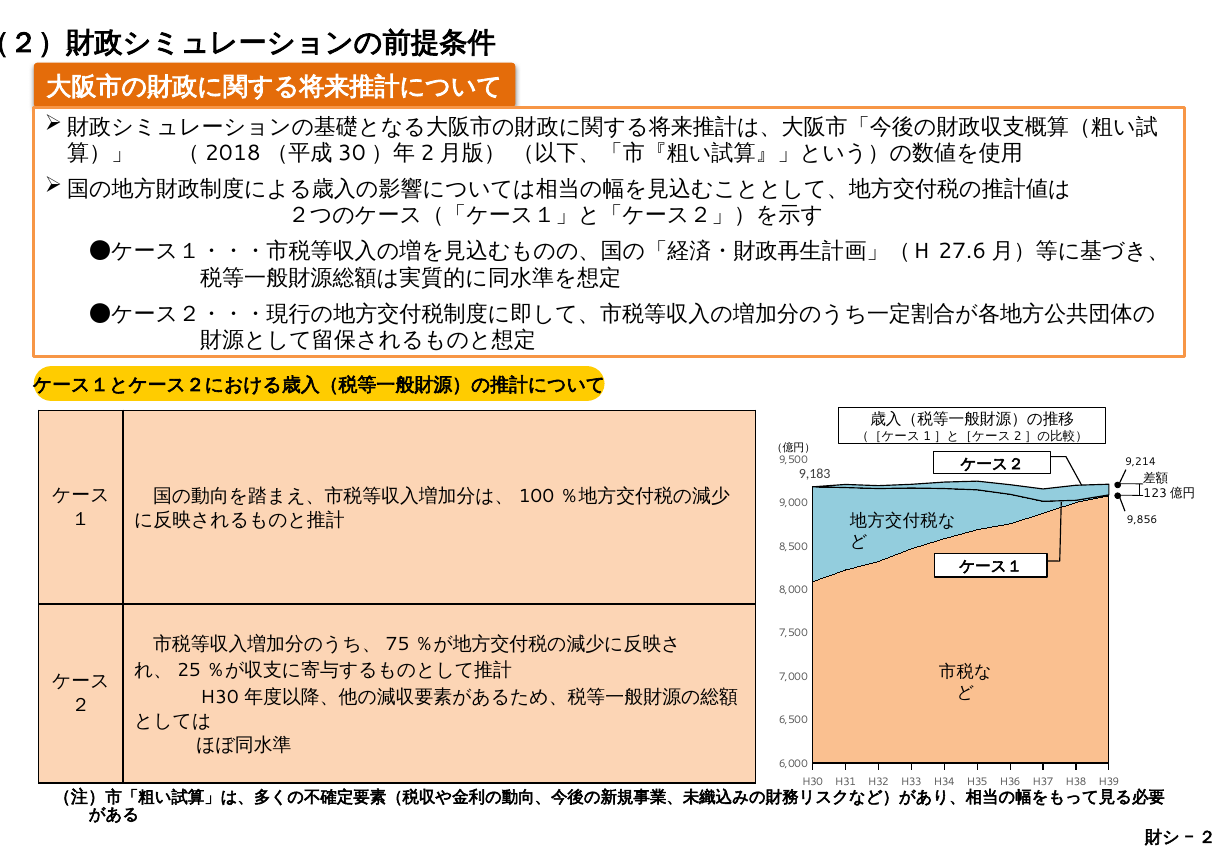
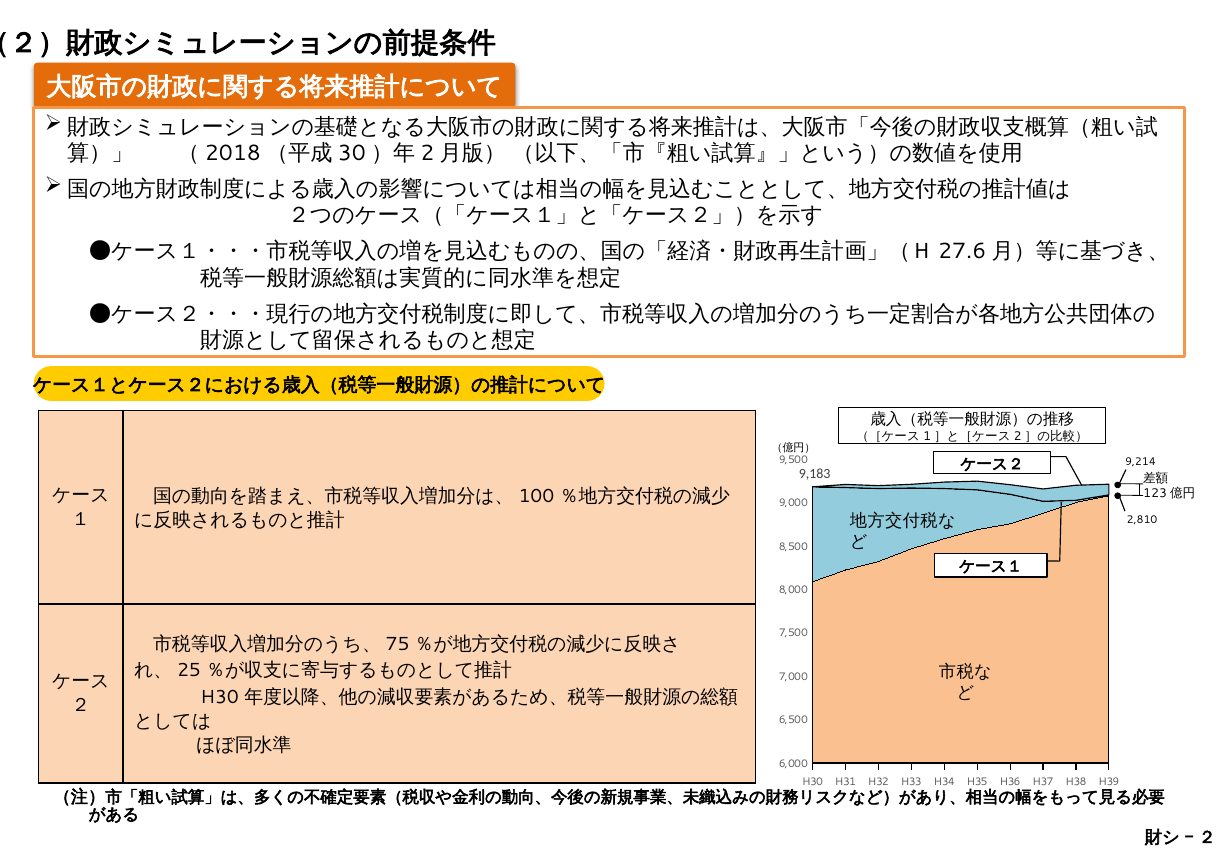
9,856: 9,856 -> 2,810
